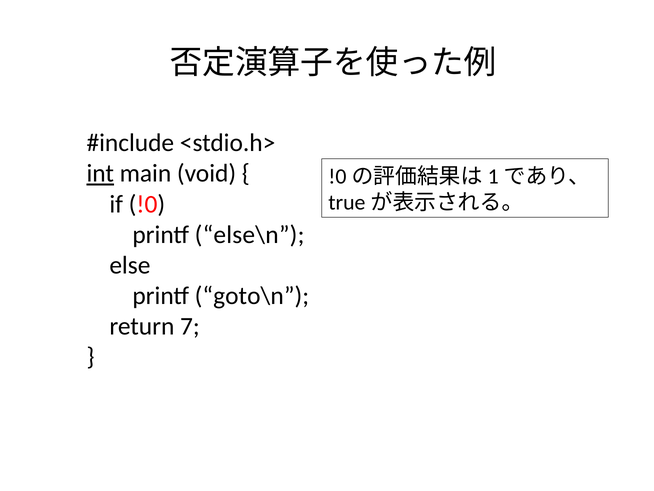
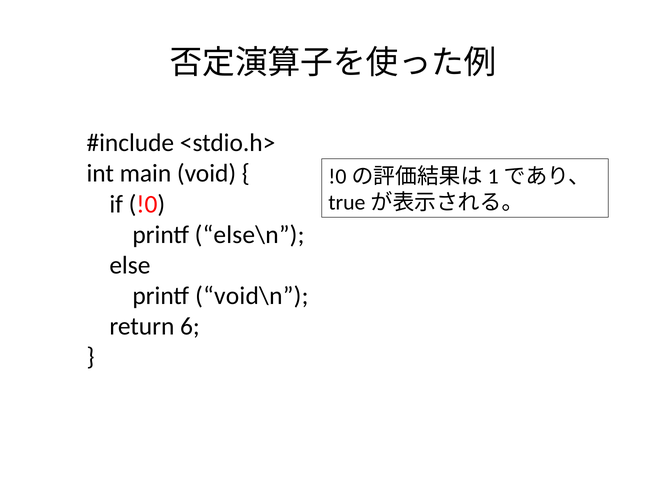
int underline: present -> none
goto\n: goto\n -> void\n
7: 7 -> 6
